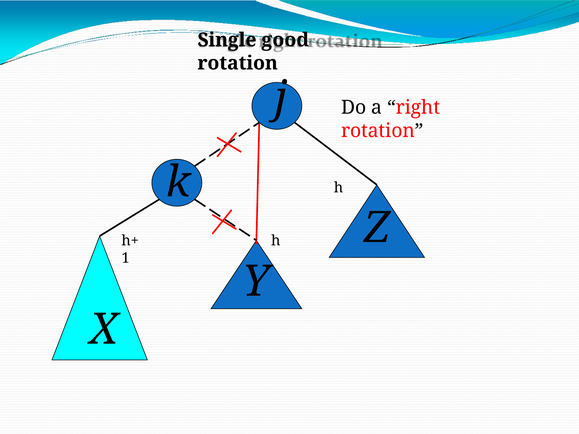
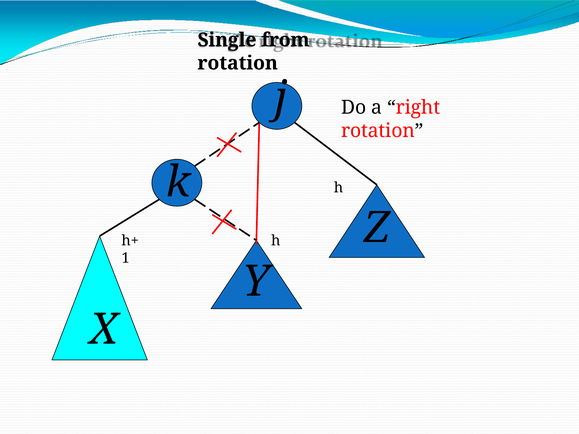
good: good -> from
